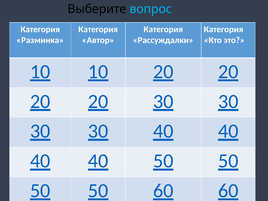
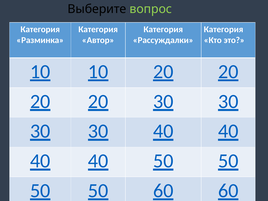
вопрос colour: light blue -> light green
